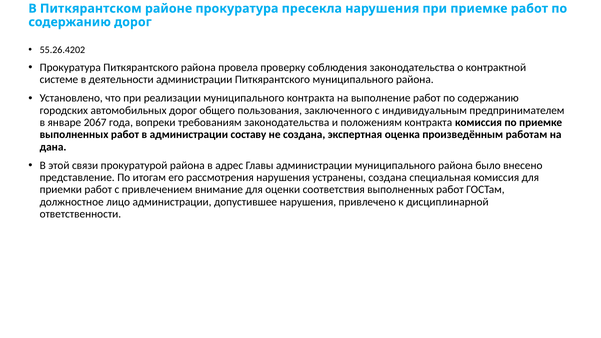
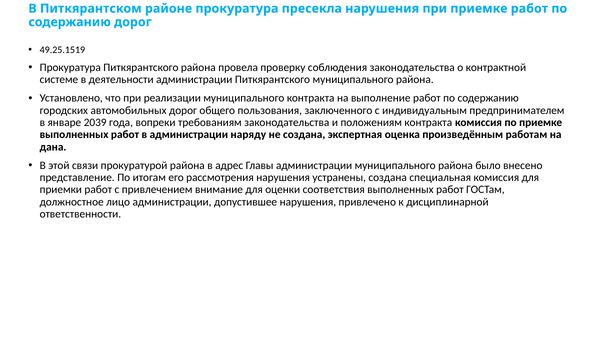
55.26.4202: 55.26.4202 -> 49.25.1519
2067: 2067 -> 2039
составу: составу -> наряду
